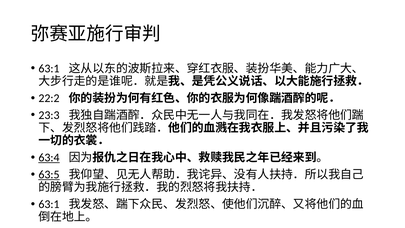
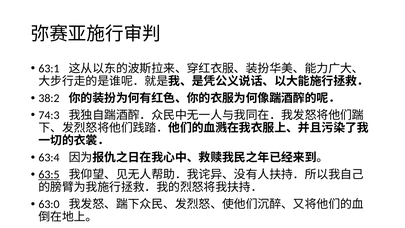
22:2: 22:2 -> 38:2
23:3: 23:3 -> 74:3
63:4 underline: present -> none
63:1 at (49, 204): 63:1 -> 63:0
